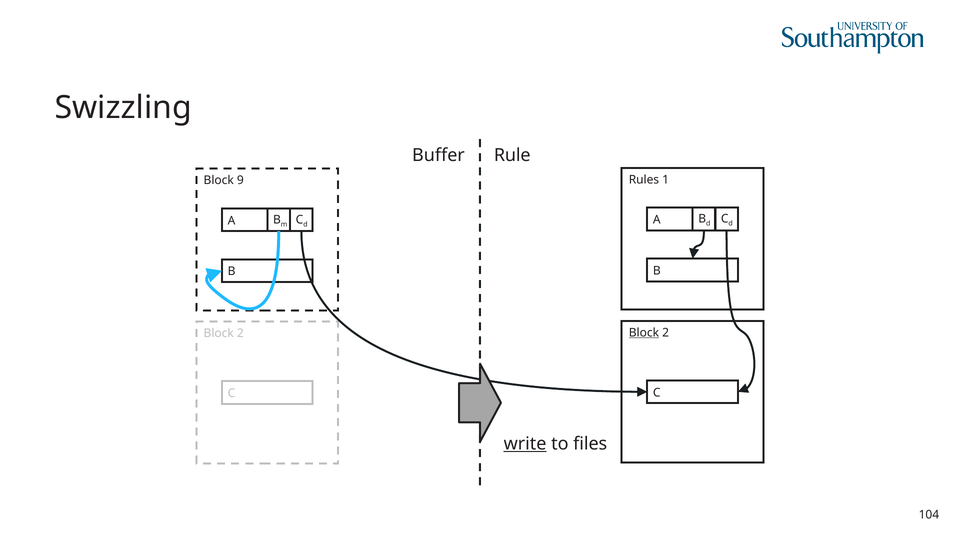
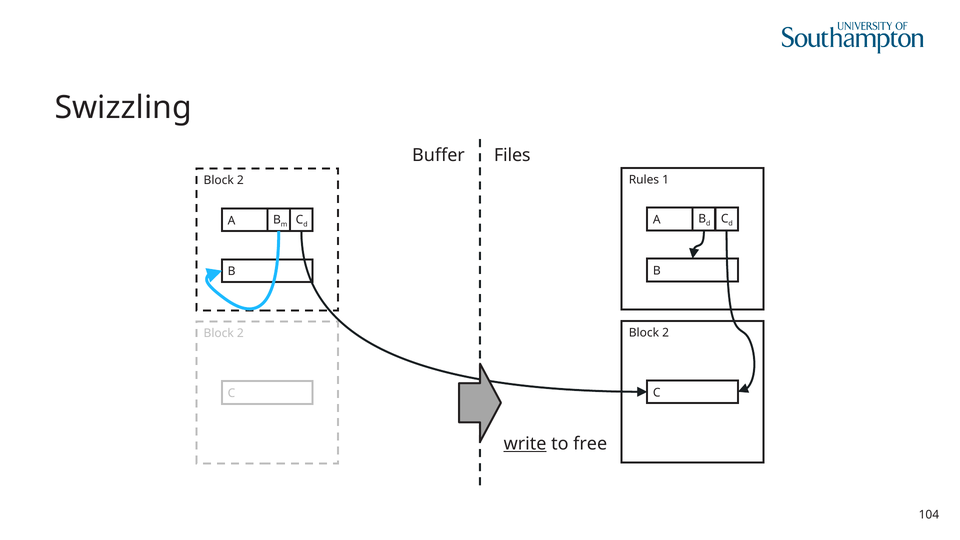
Rule: Rule -> Files
9 at (240, 180): 9 -> 2
Block at (644, 333) underline: present -> none
files: files -> free
